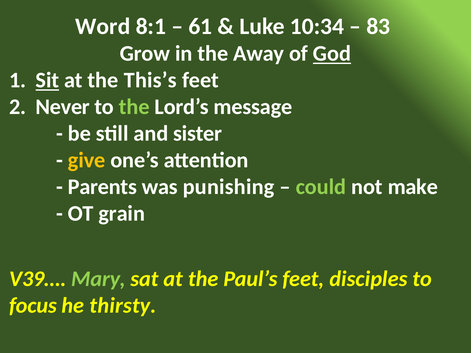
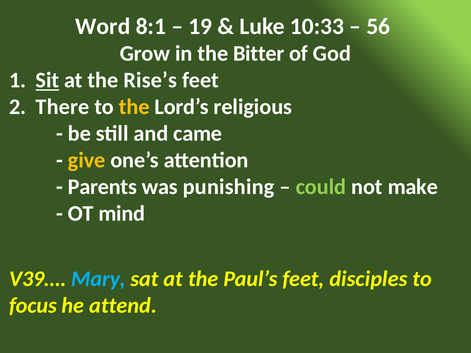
61: 61 -> 19
10:34: 10:34 -> 10:33
83: 83 -> 56
Away: Away -> Bitter
God underline: present -> none
This’s: This’s -> Rise’s
Never: Never -> There
the at (134, 107) colour: light green -> yellow
message: message -> religious
sister: sister -> came
grain: grain -> mind
Mary colour: light green -> light blue
thirsty: thirsty -> attend
